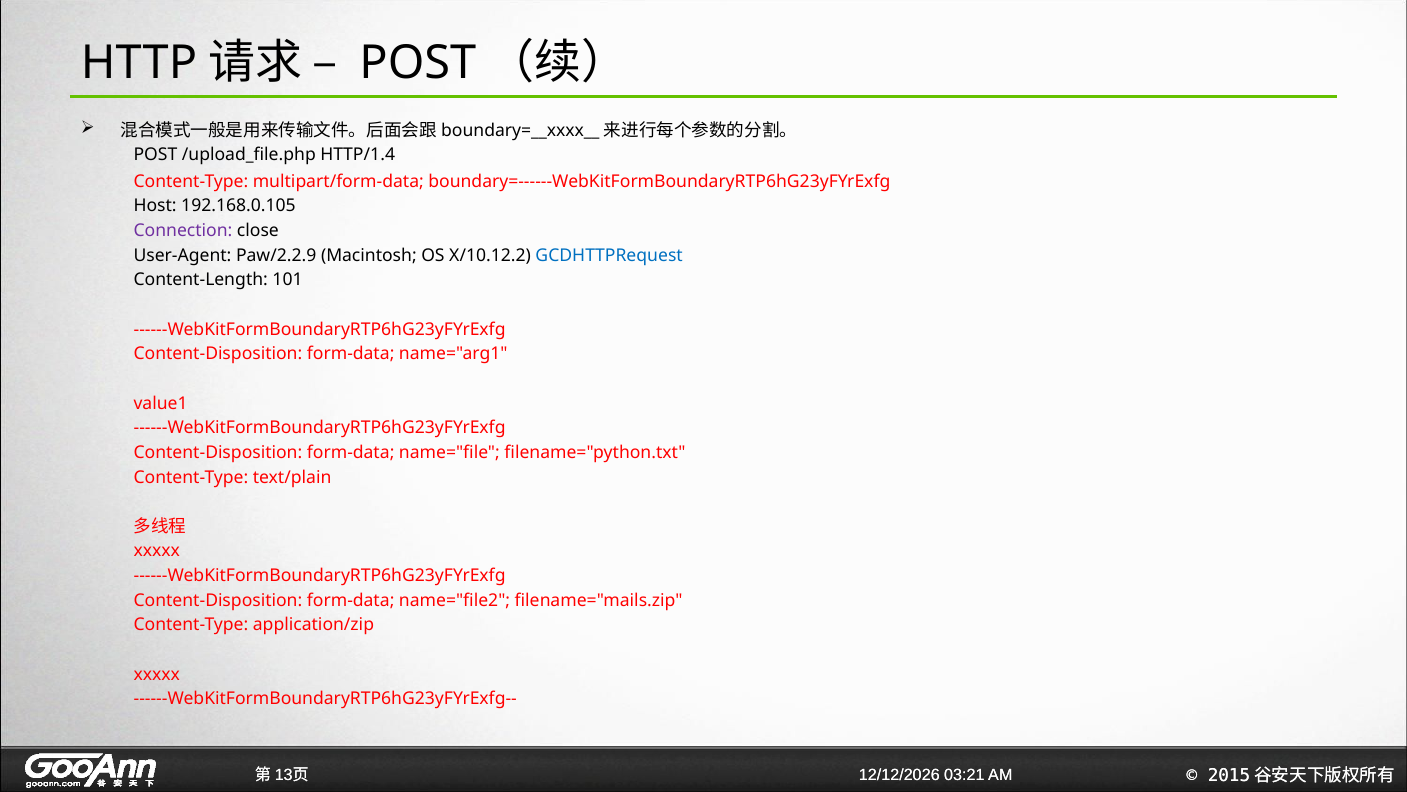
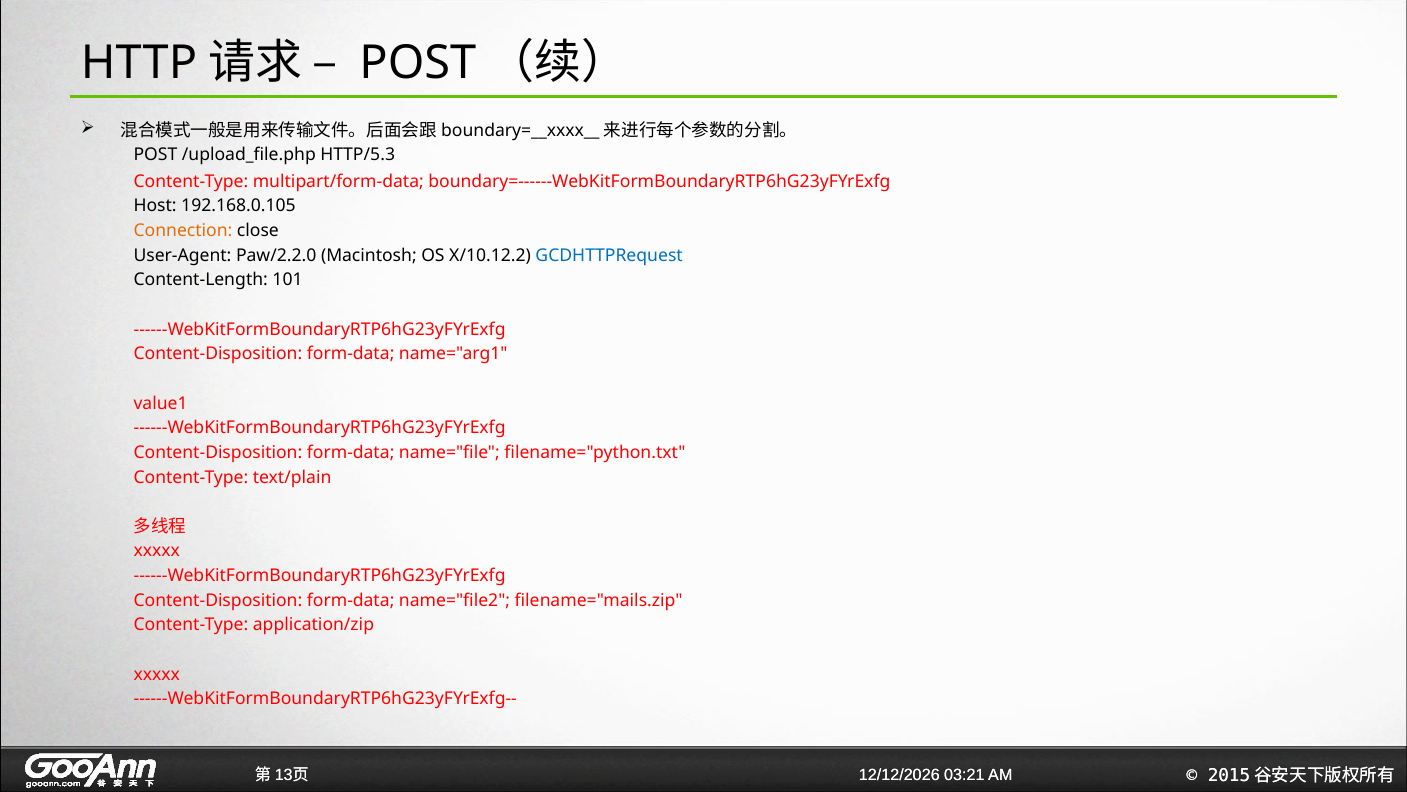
HTTP/1.4: HTTP/1.4 -> HTTP/5.3
Connection colour: purple -> orange
Paw/2.2.9: Paw/2.2.9 -> Paw/2.2.0
